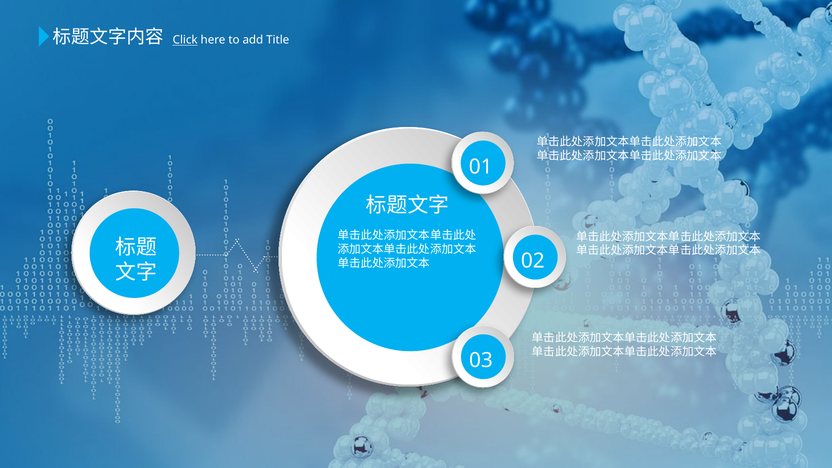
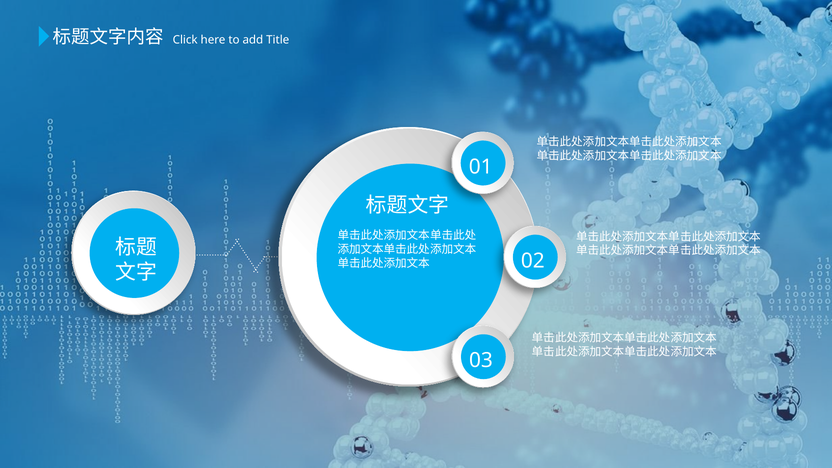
Click underline: present -> none
